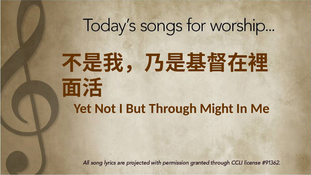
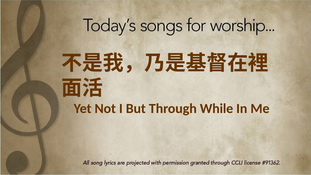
Might: Might -> While
